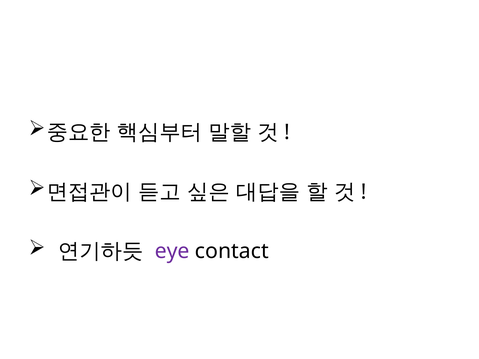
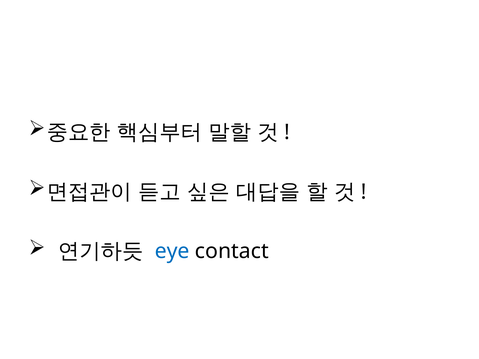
eye colour: purple -> blue
